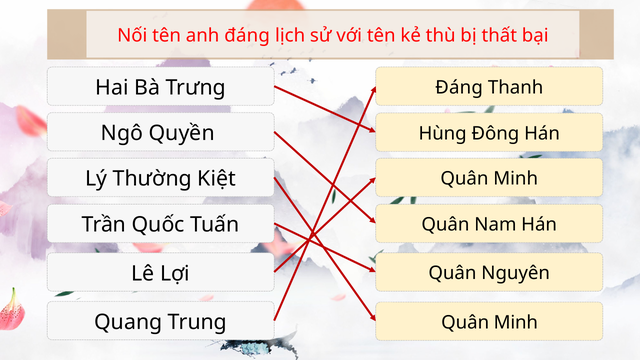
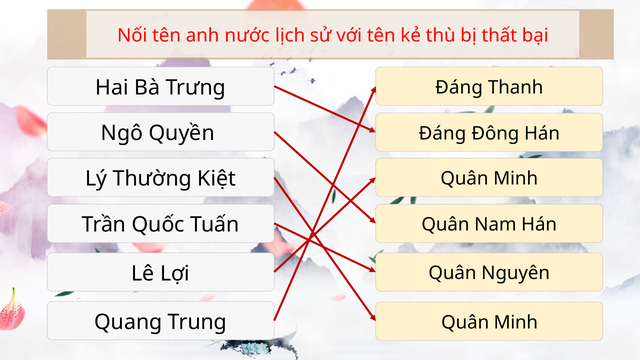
anh đáng: đáng -> nước
Hùng at (443, 133): Hùng -> Đáng
